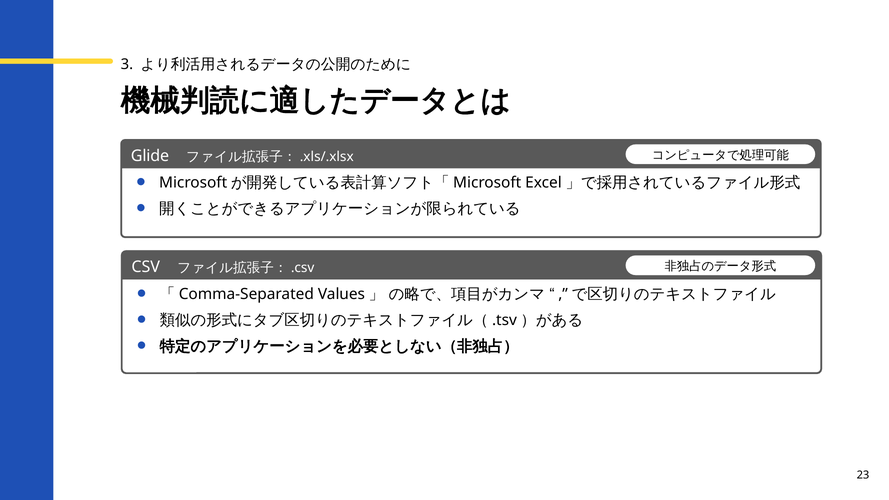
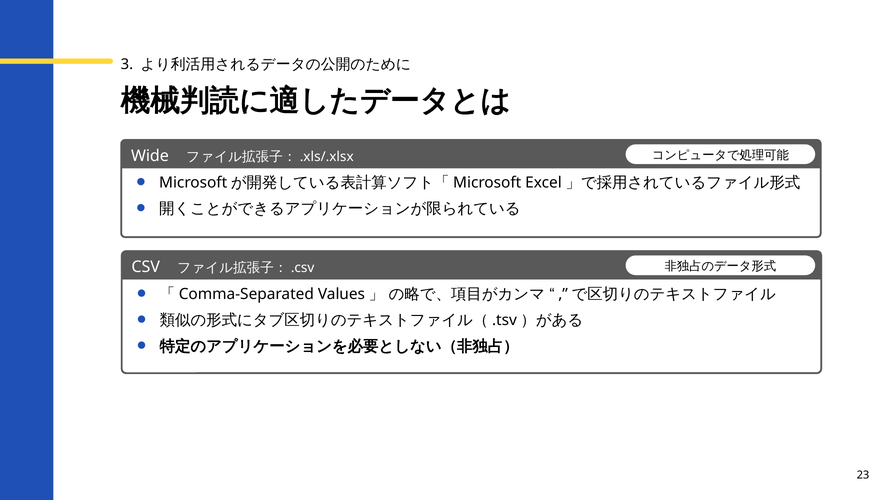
Glide: Glide -> Wide
